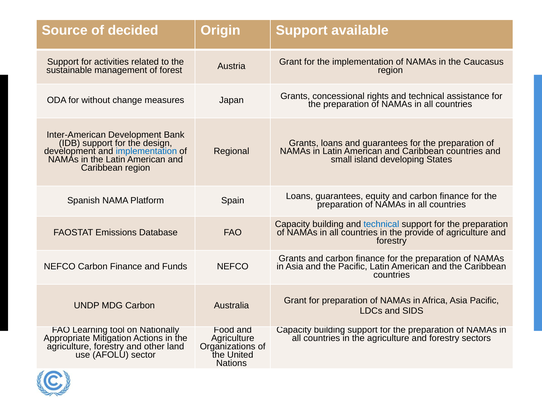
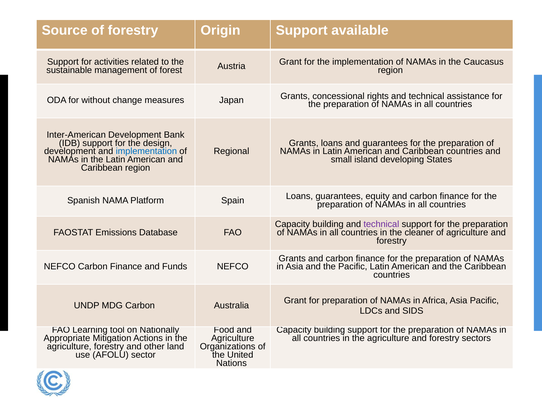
of decided: decided -> forestry
technical at (381, 225) colour: blue -> purple
provide: provide -> cleaner
